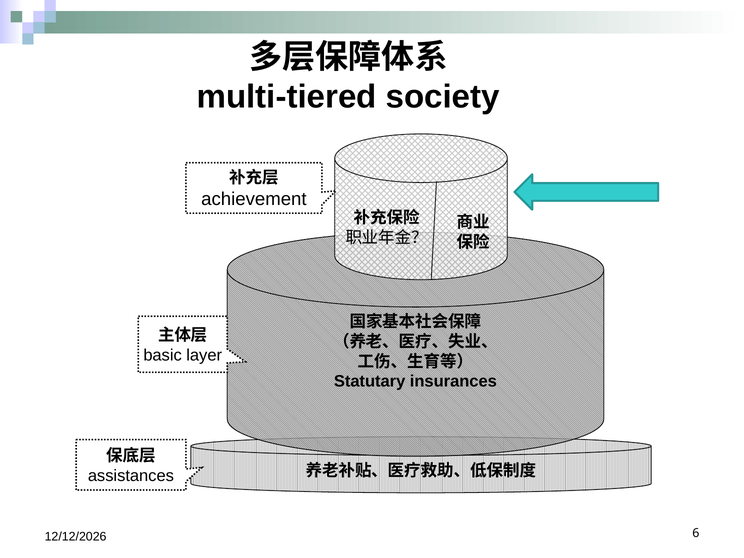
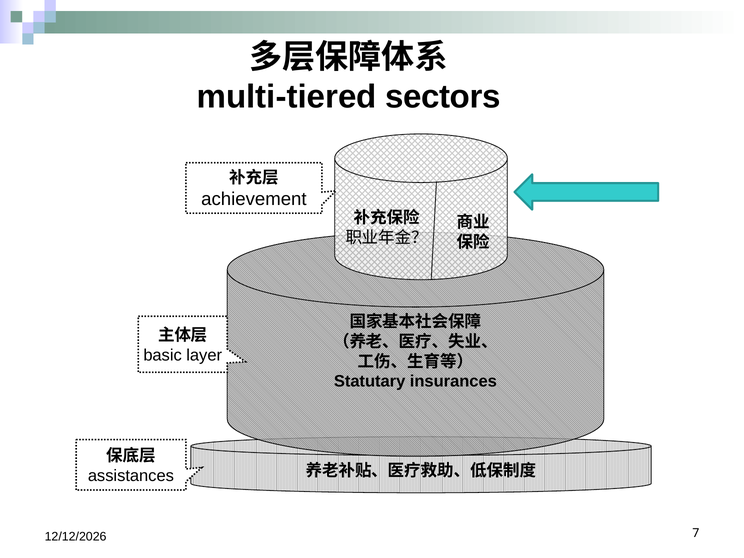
society: society -> sectors
6: 6 -> 7
